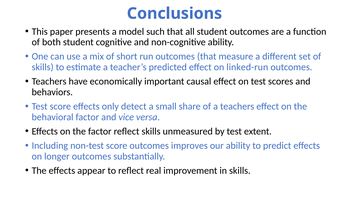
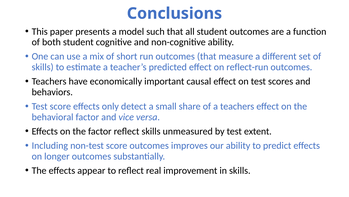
linked-run: linked-run -> reflect-run
